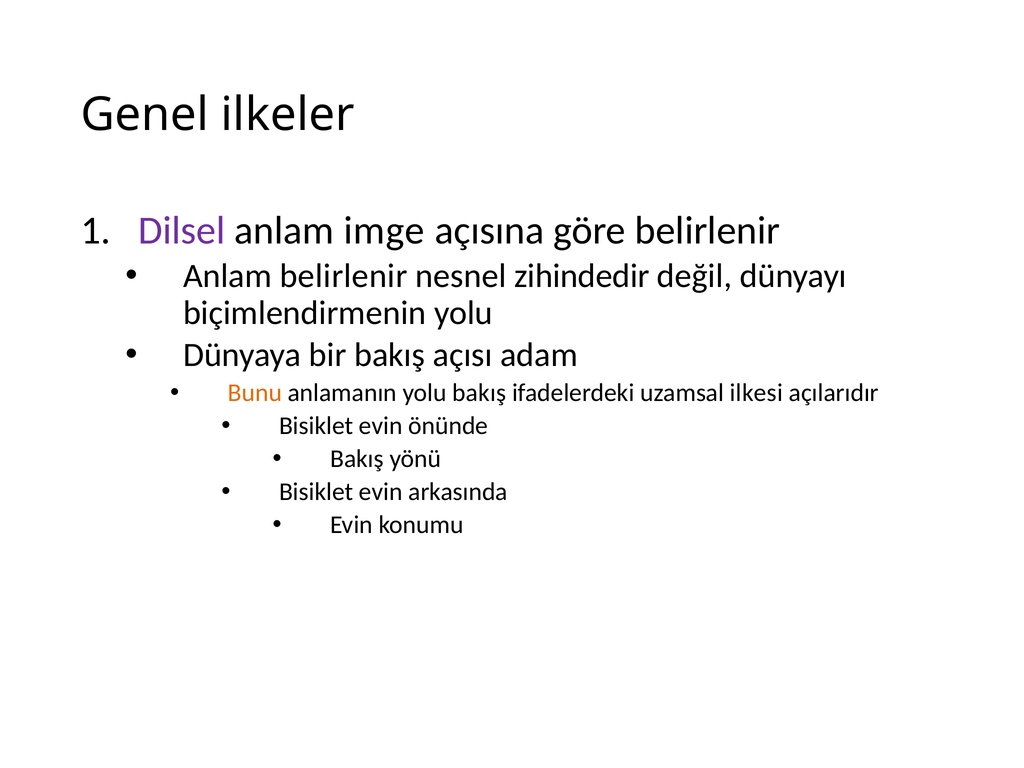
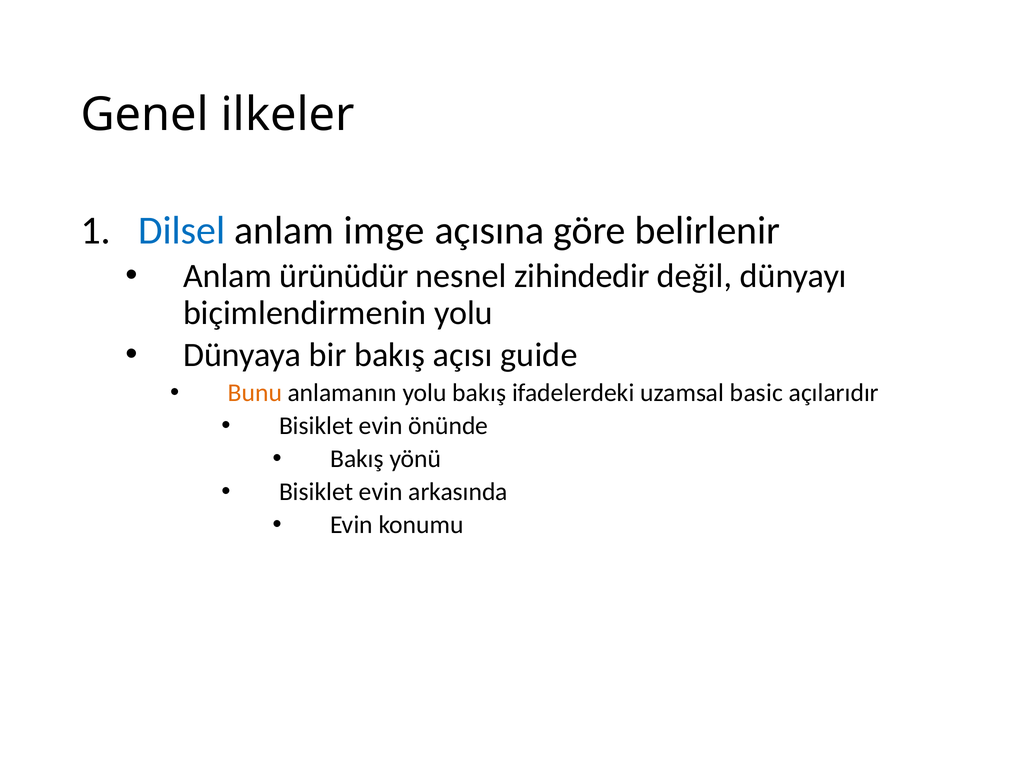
Dilsel colour: purple -> blue
Anlam belirlenir: belirlenir -> ürünüdür
adam: adam -> guide
ilkesi: ilkesi -> basic
